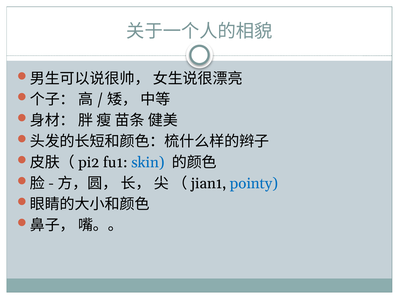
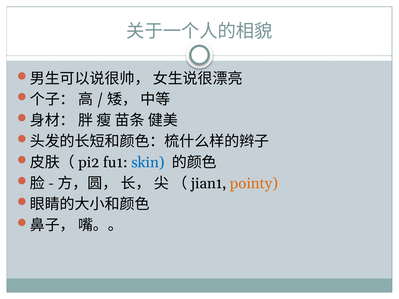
pointy colour: blue -> orange
